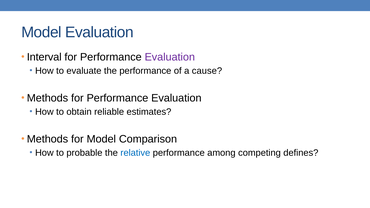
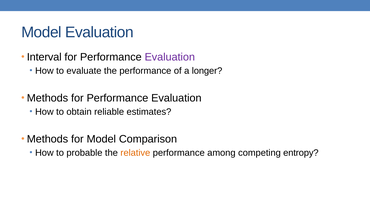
cause: cause -> longer
relative colour: blue -> orange
defines: defines -> entropy
